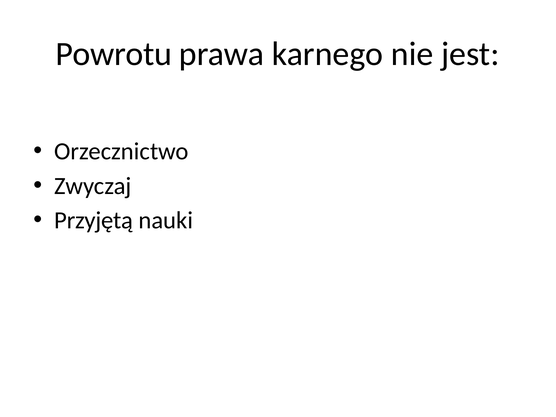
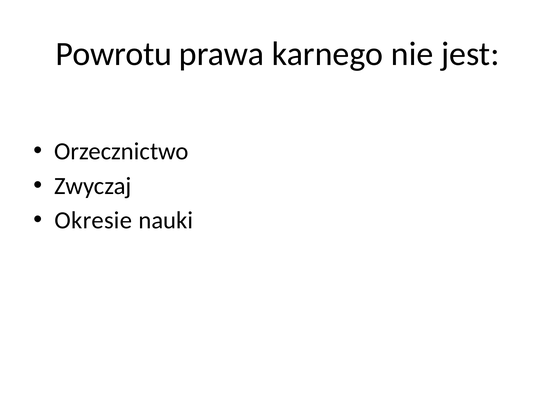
Przyjętą: Przyjętą -> Okresie
